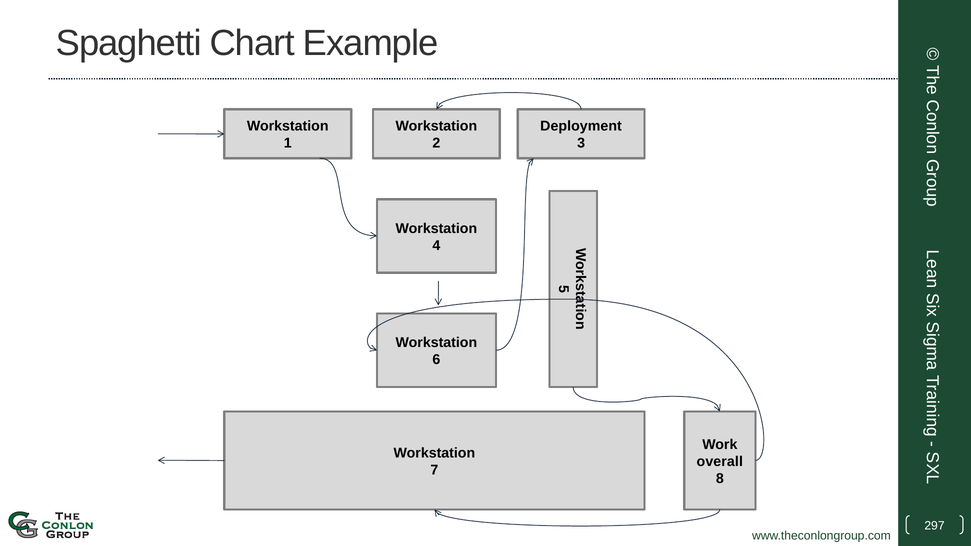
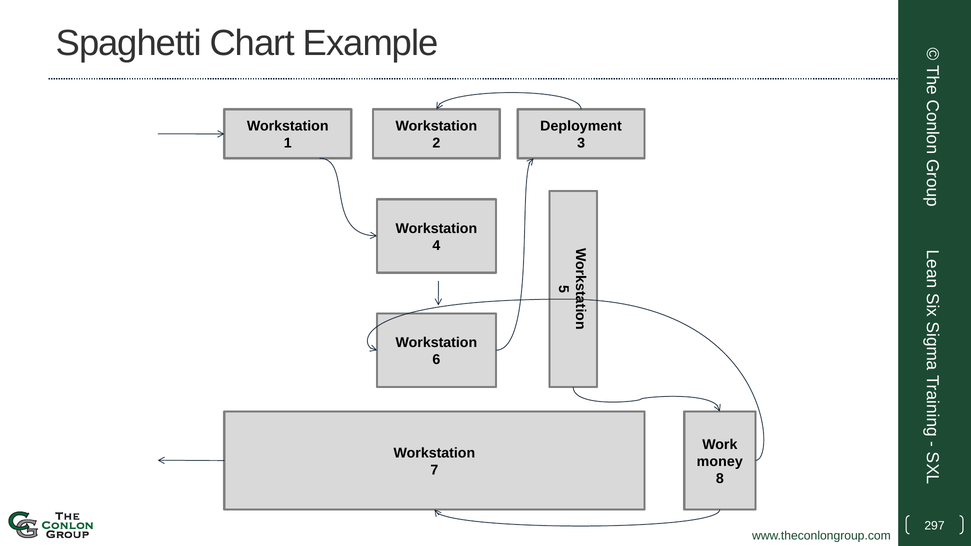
overall: overall -> money
